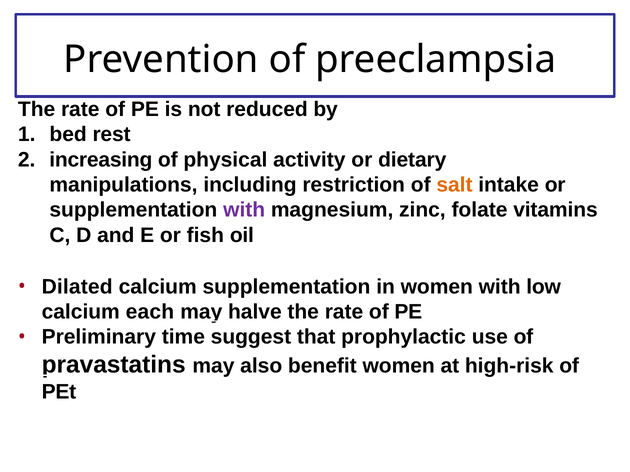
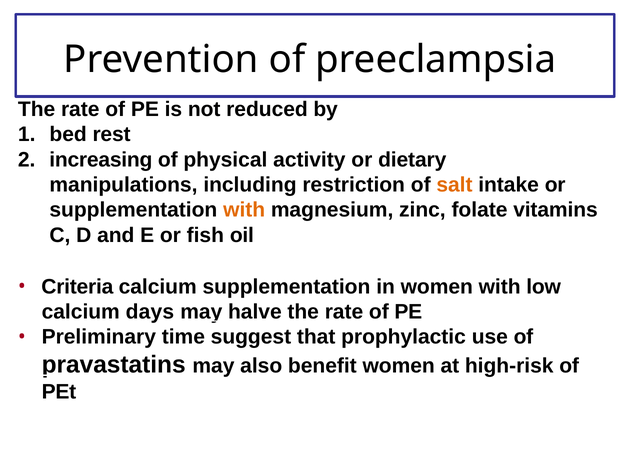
with at (244, 210) colour: purple -> orange
Dilated: Dilated -> Criteria
each: each -> days
